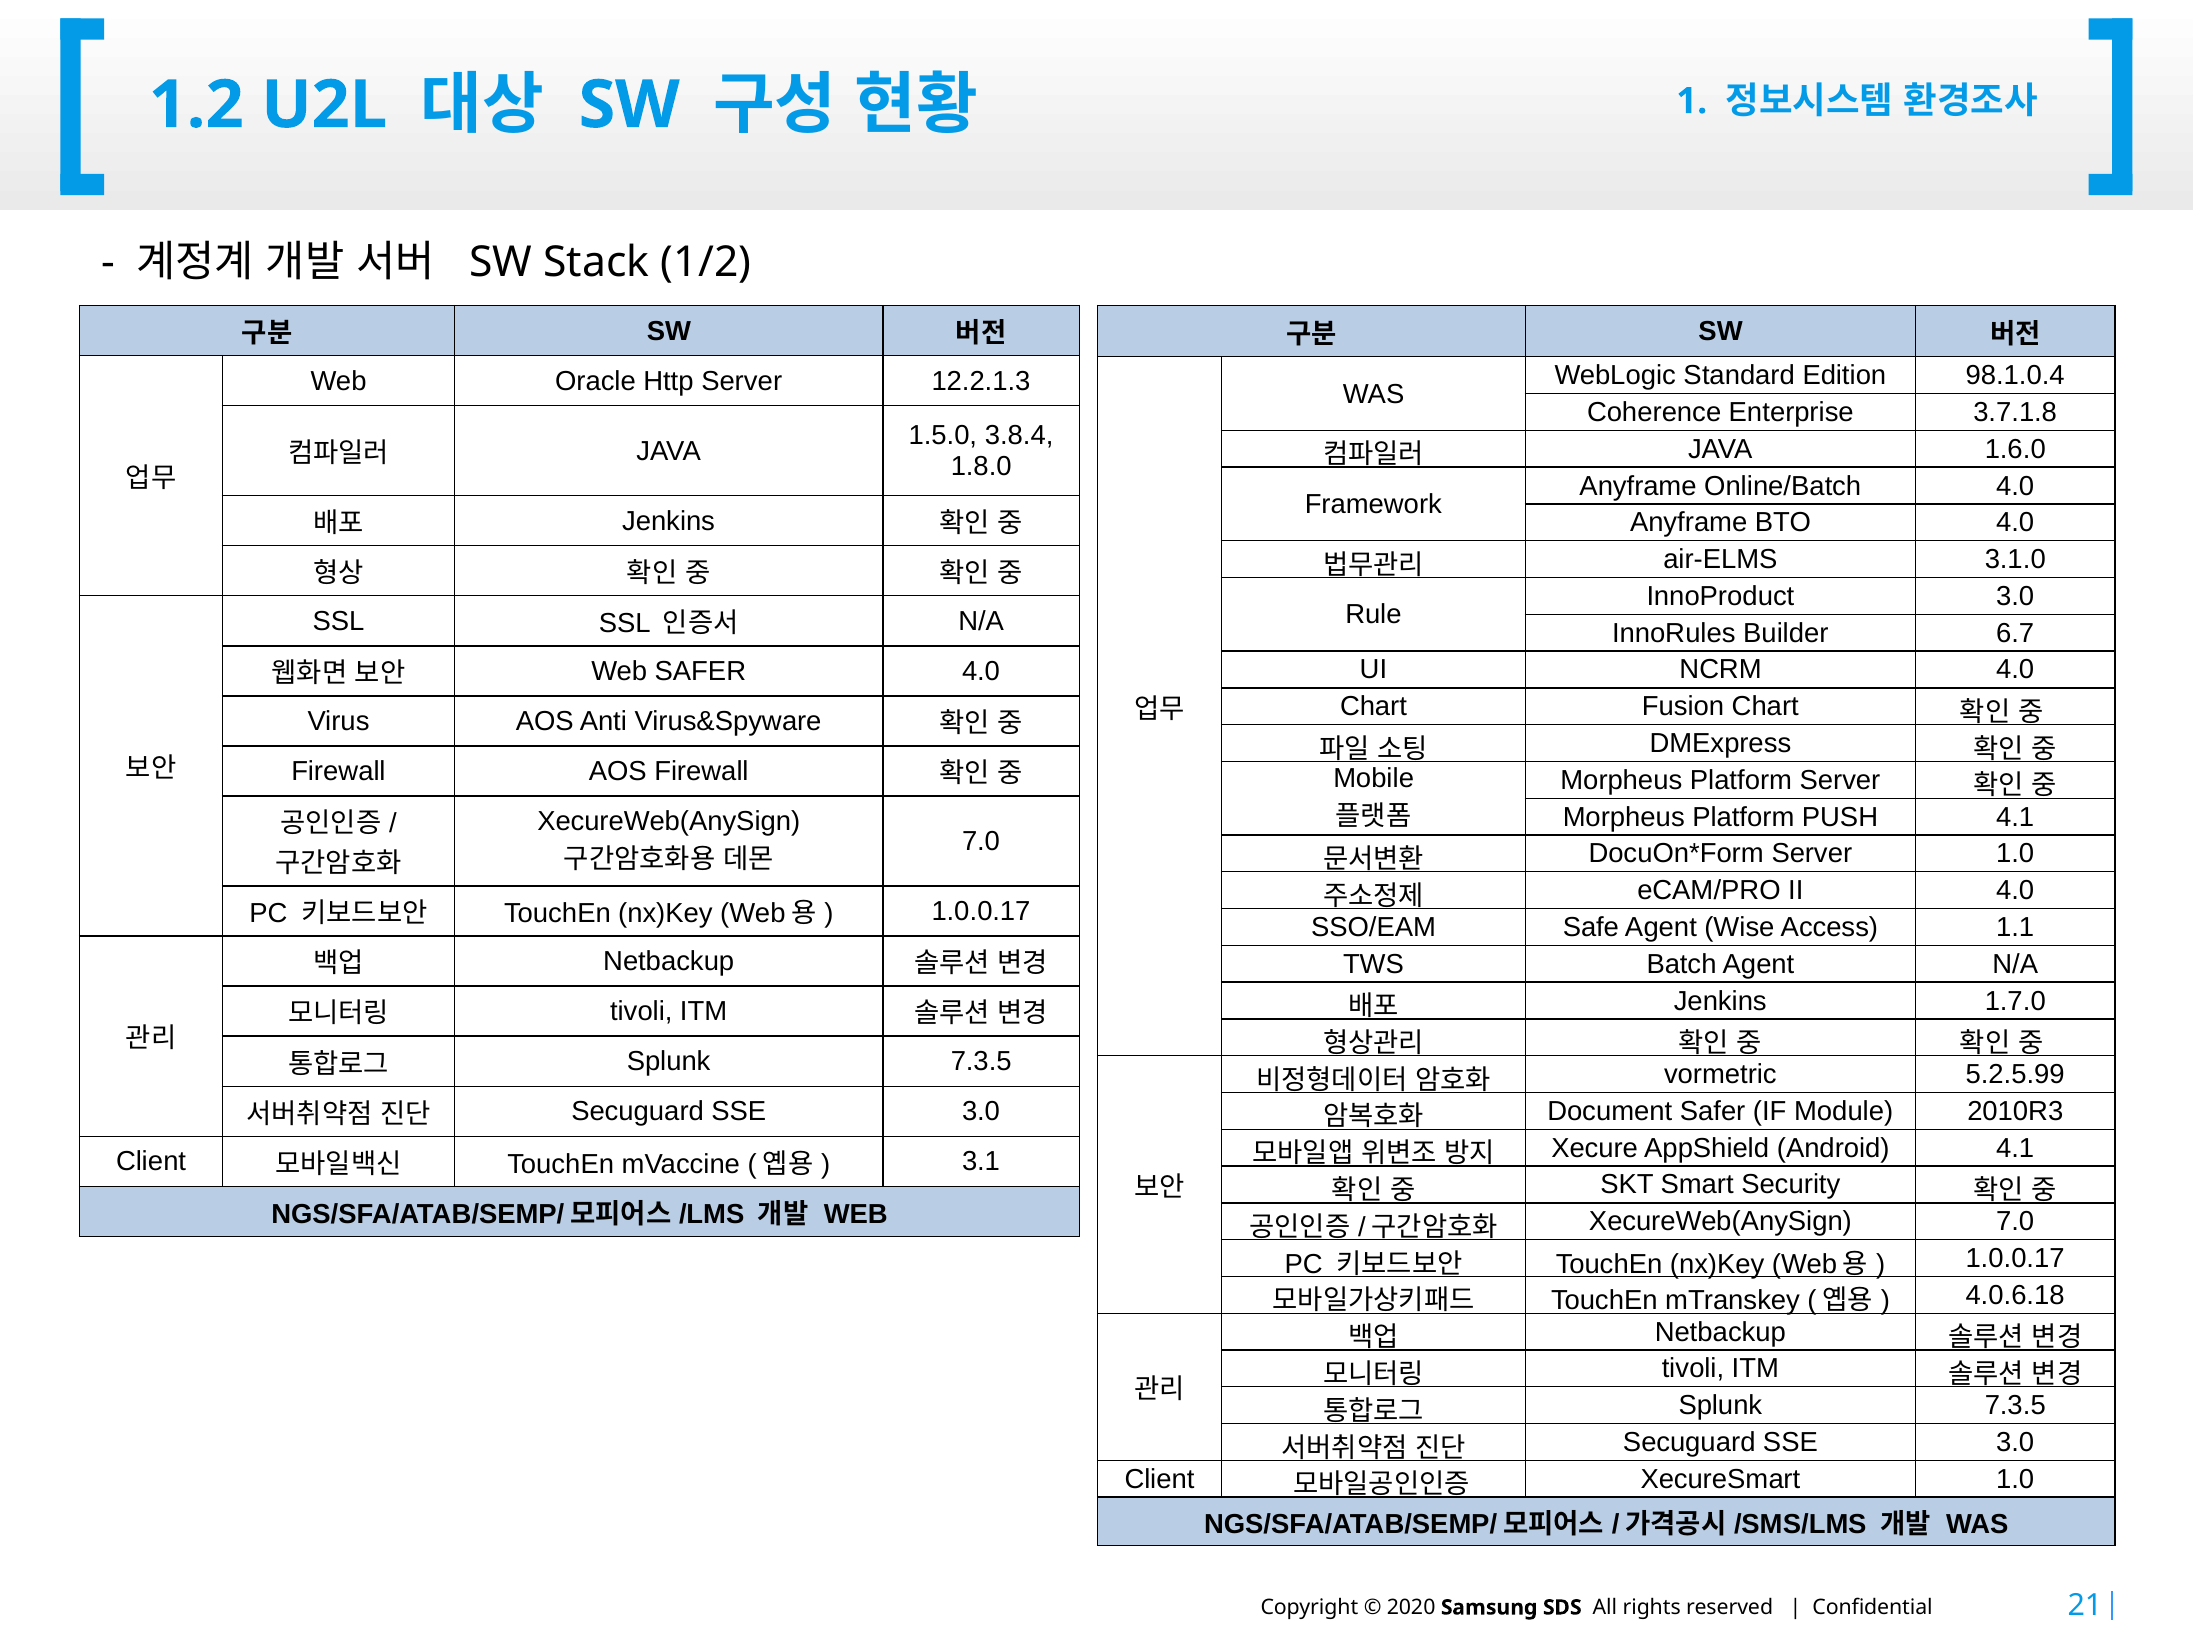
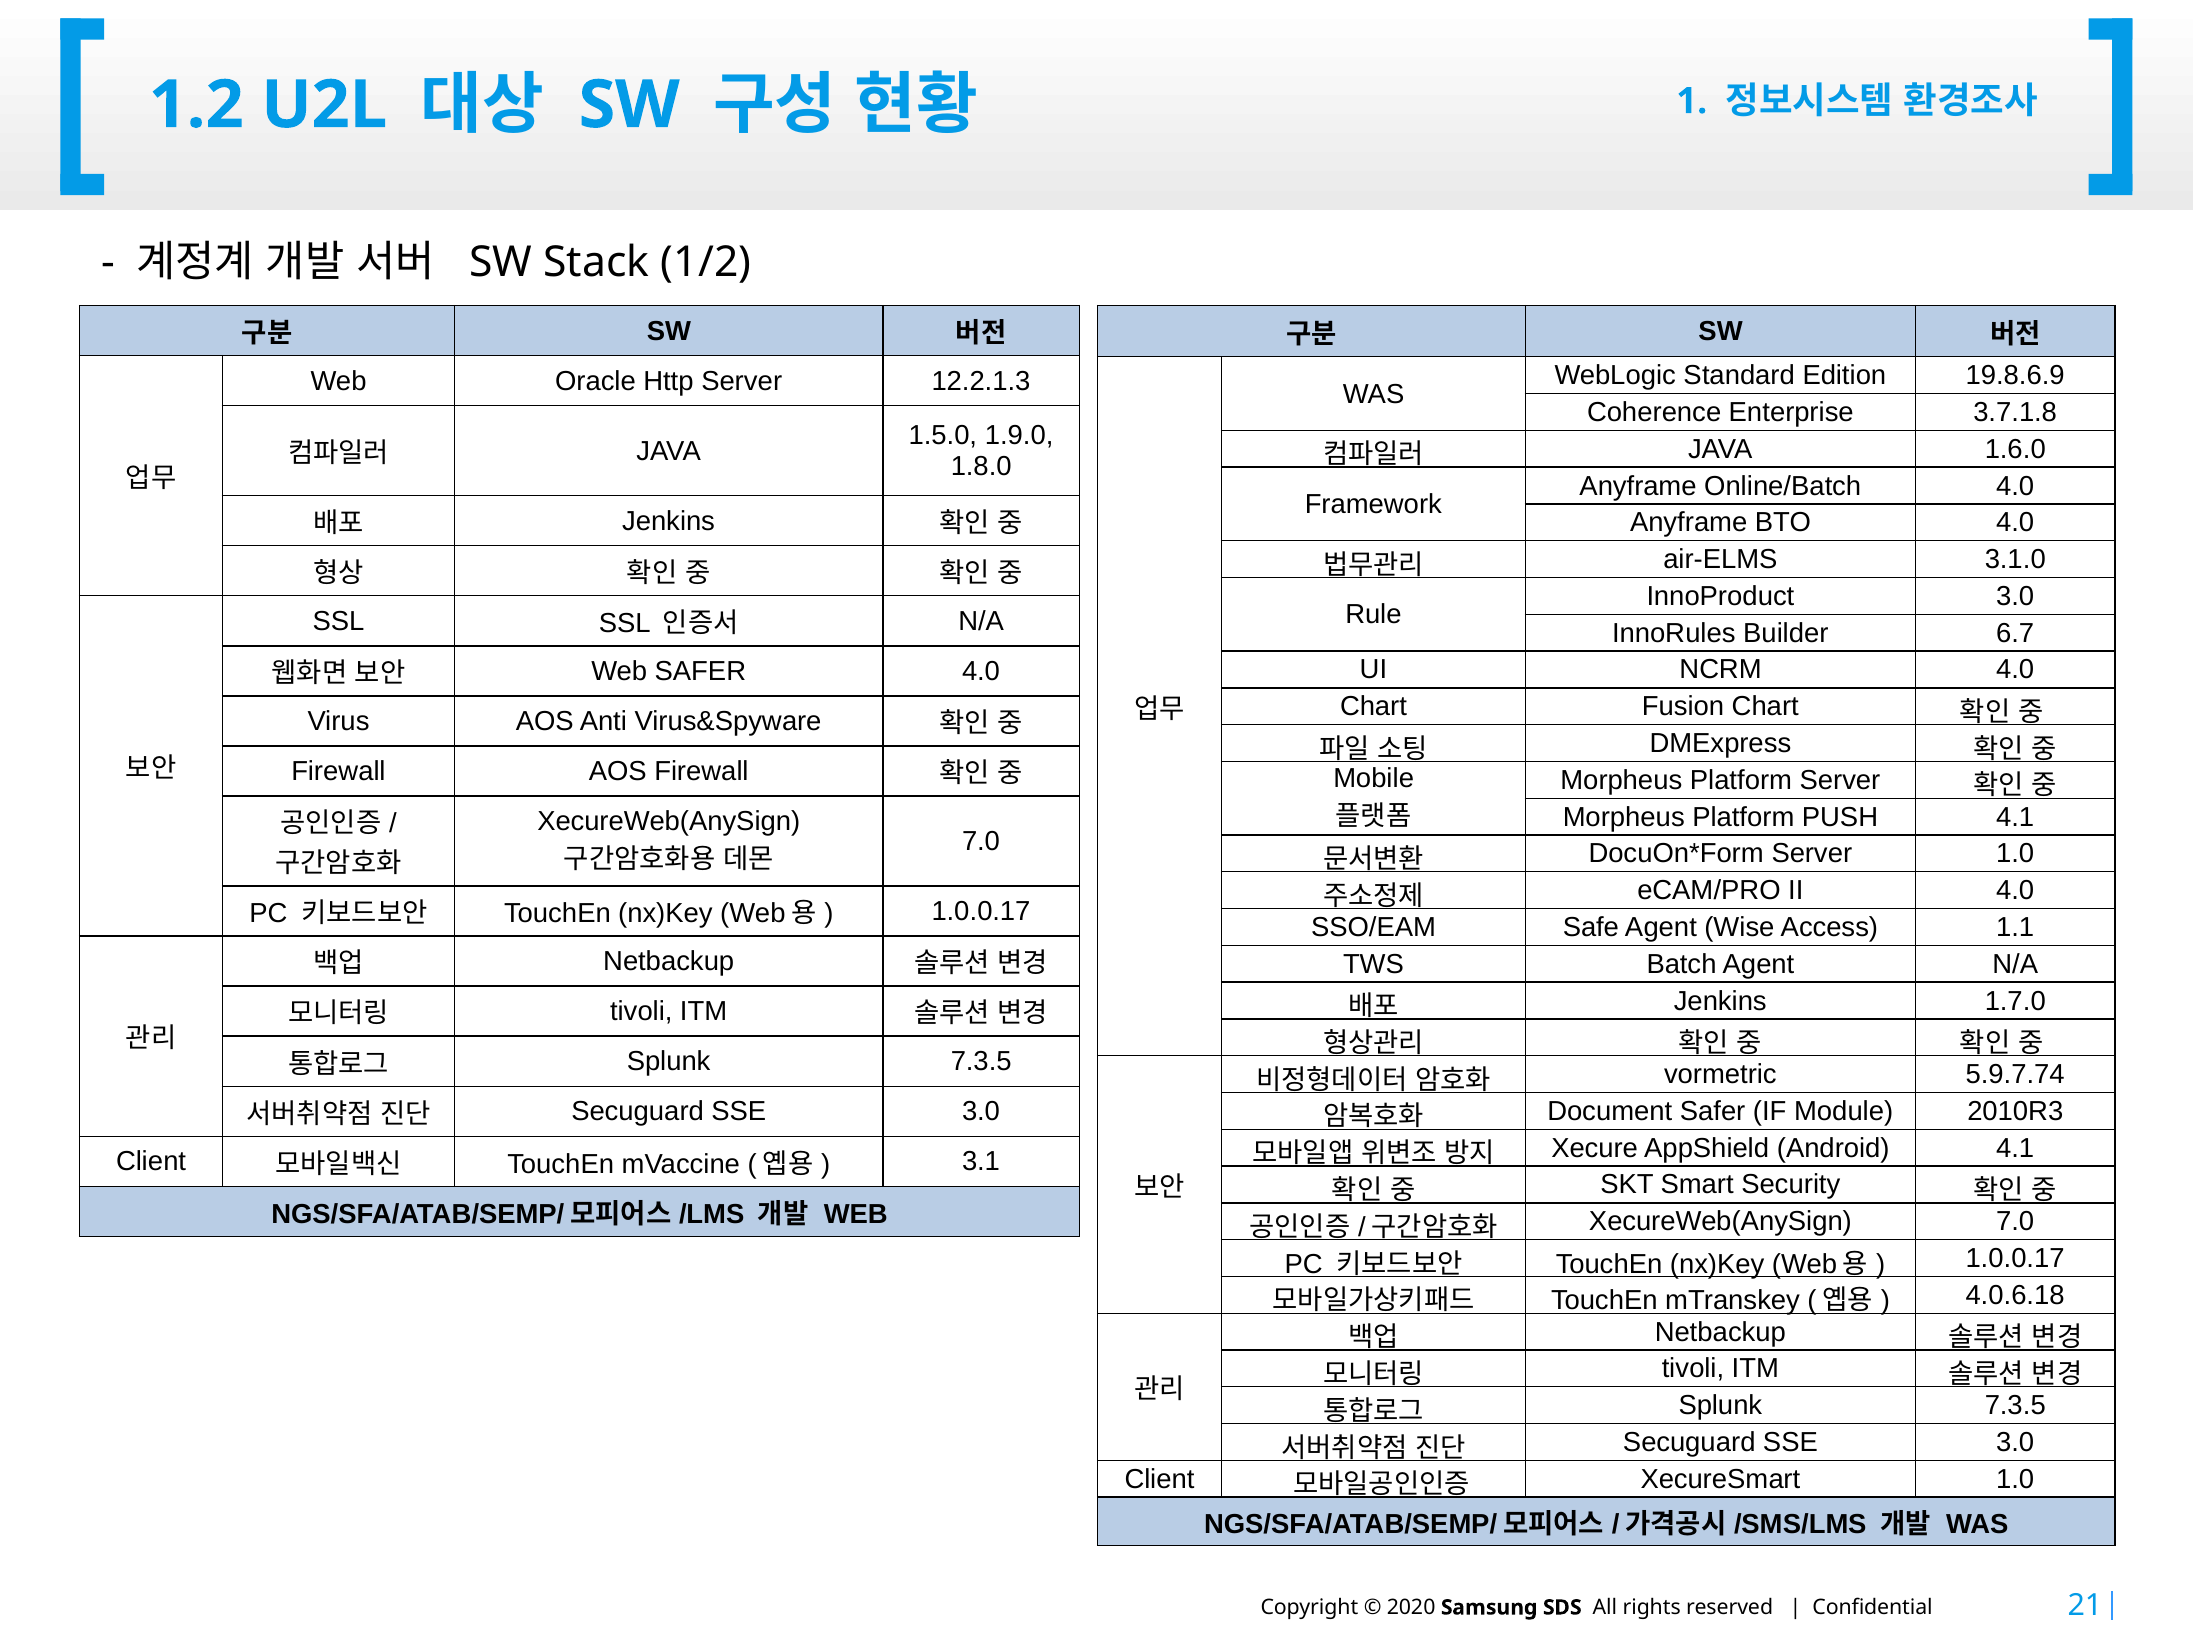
98.1.0.4: 98.1.0.4 -> 19.8.6.9
3.8.4: 3.8.4 -> 1.9.0
5.2.5.99: 5.2.5.99 -> 5.9.7.74
